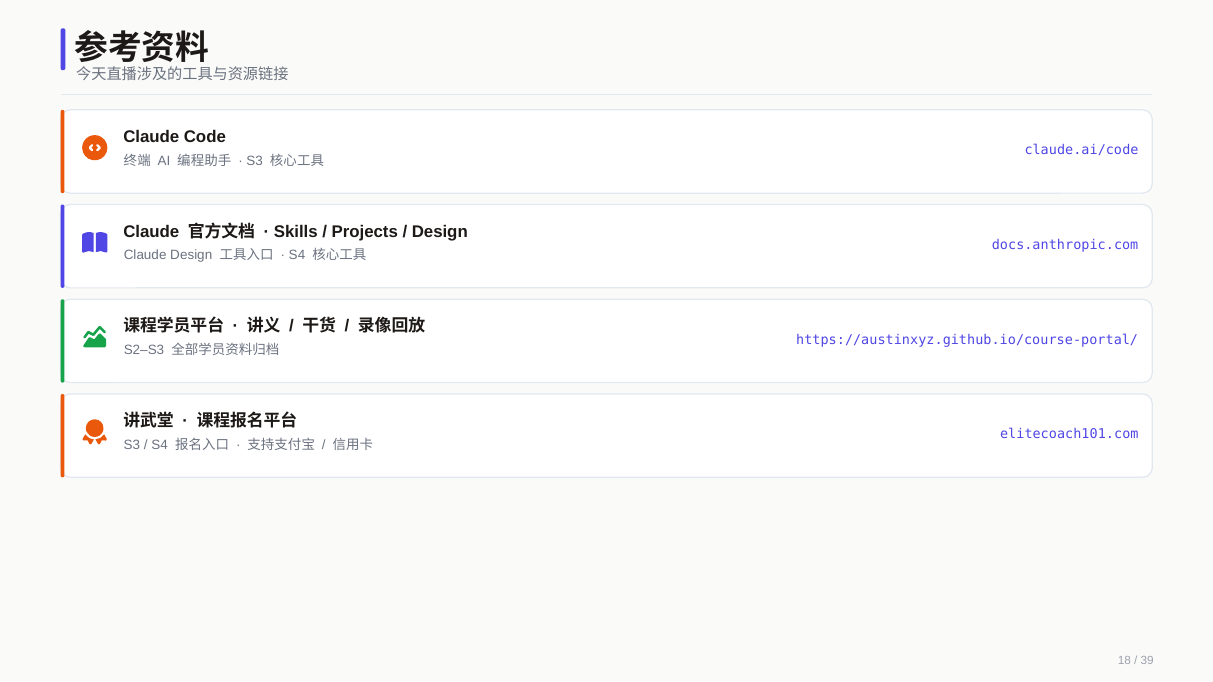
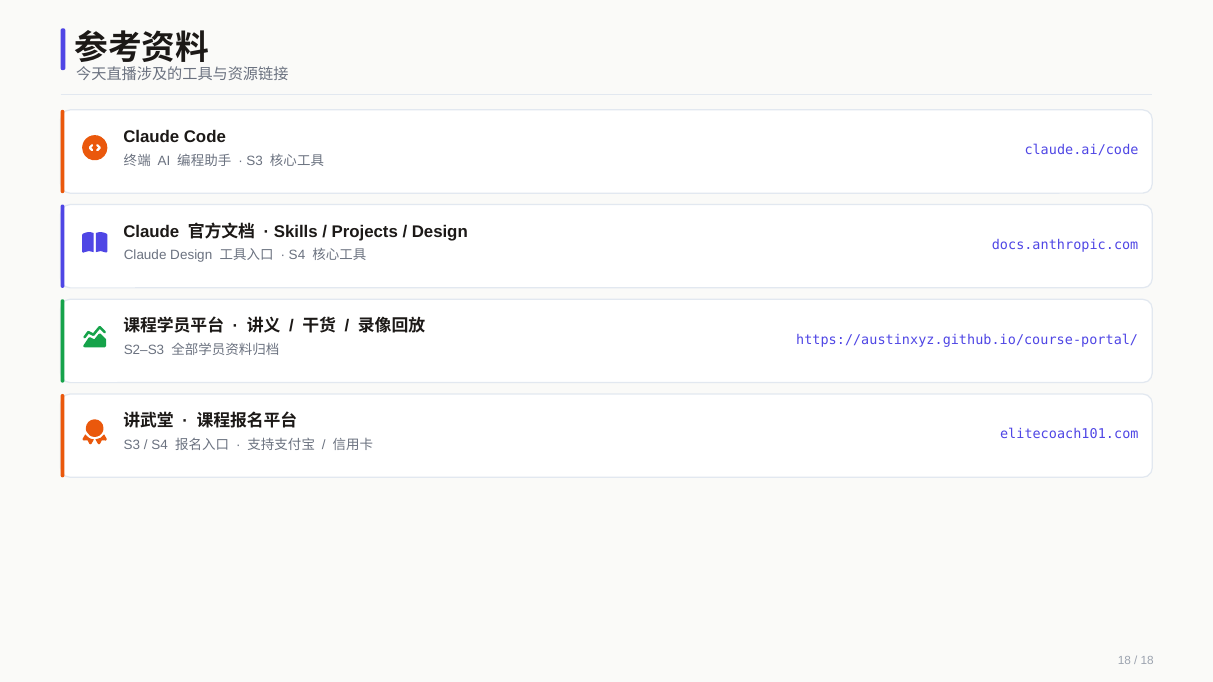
39 at (1147, 661): 39 -> 18
